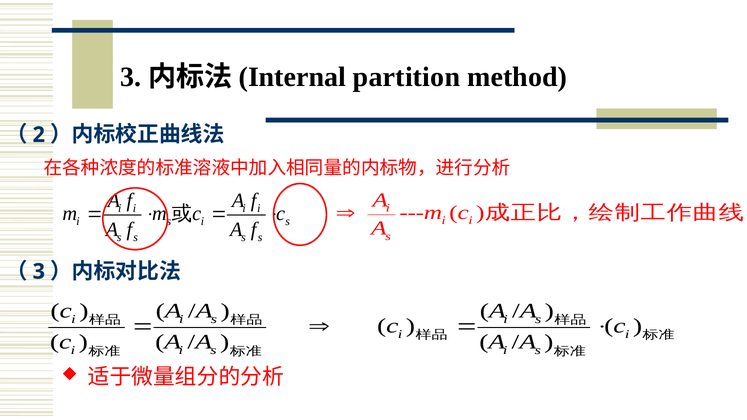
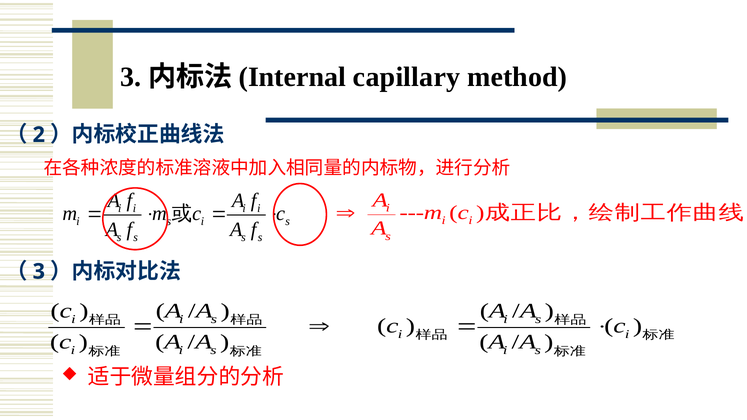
partition: partition -> capillary
